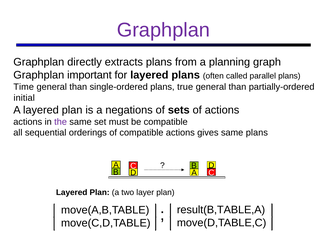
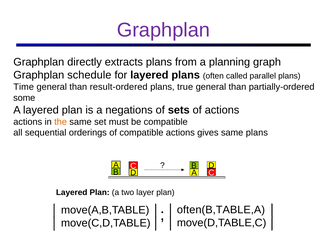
important: important -> schedule
single-ordered: single-ordered -> result-ordered
initial: initial -> some
the colour: purple -> orange
result(B,TABLE,A: result(B,TABLE,A -> often(B,TABLE,A
